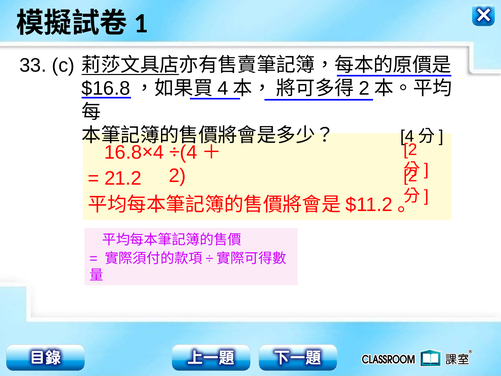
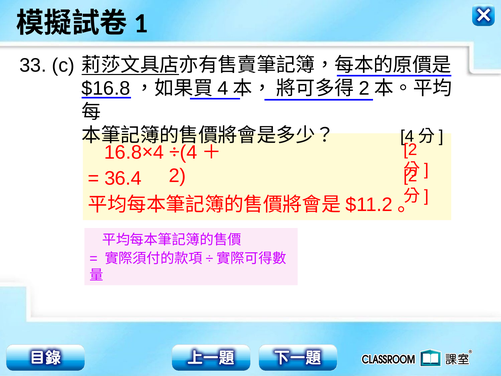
21.2: 21.2 -> 36.4
